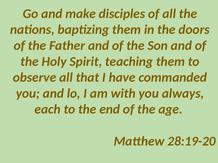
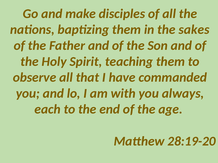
doors: doors -> sakes
